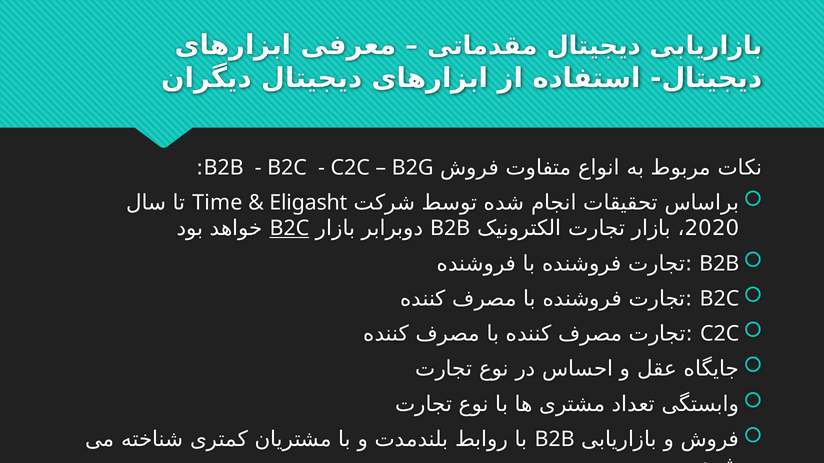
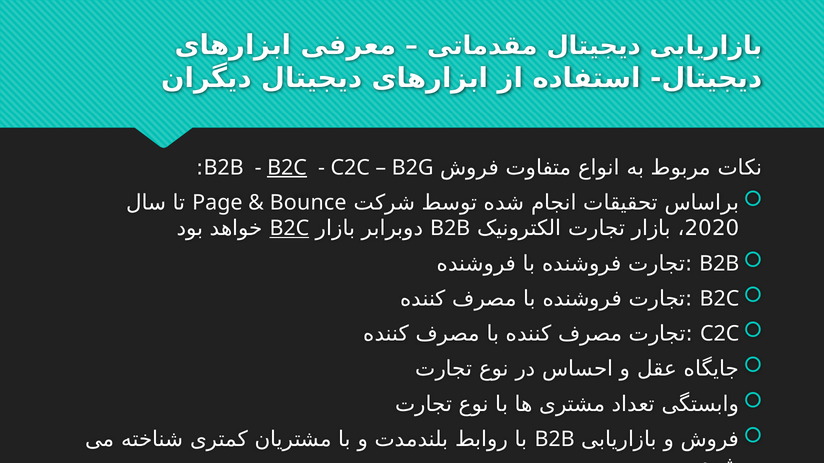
B2C at (287, 168) underline: none -> present
Time: Time -> Page
Eligasht: Eligasht -> Bounce
